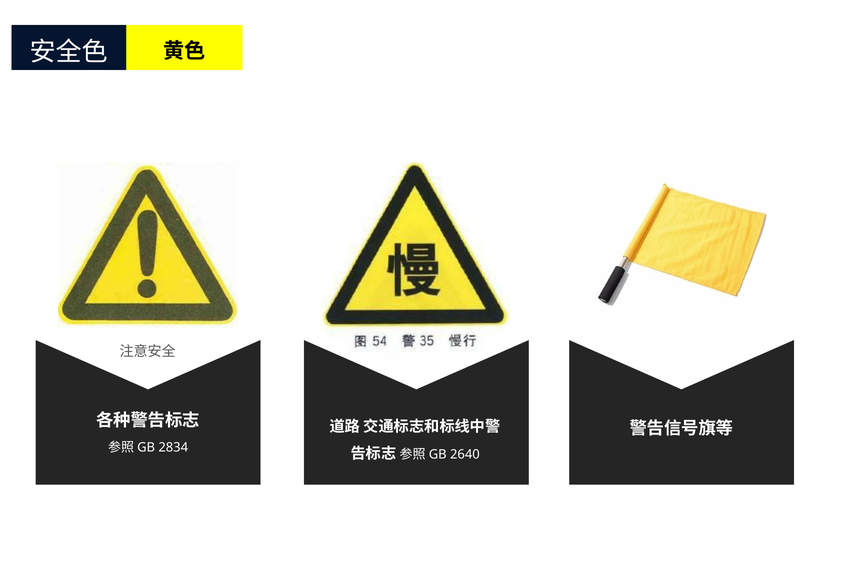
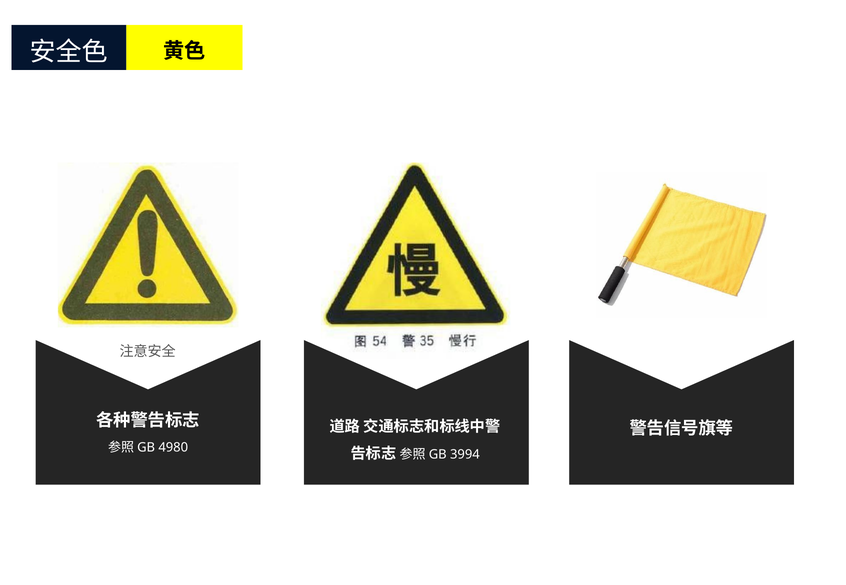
2834: 2834 -> 4980
2640: 2640 -> 3994
